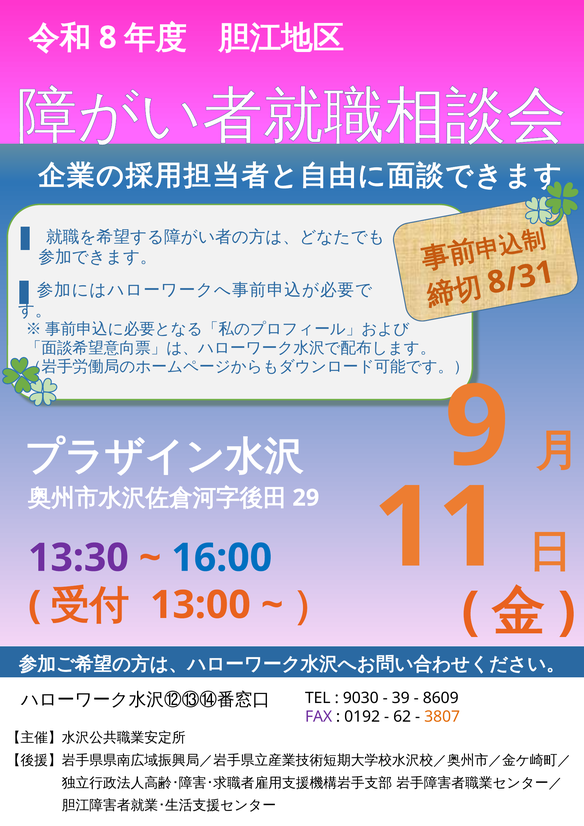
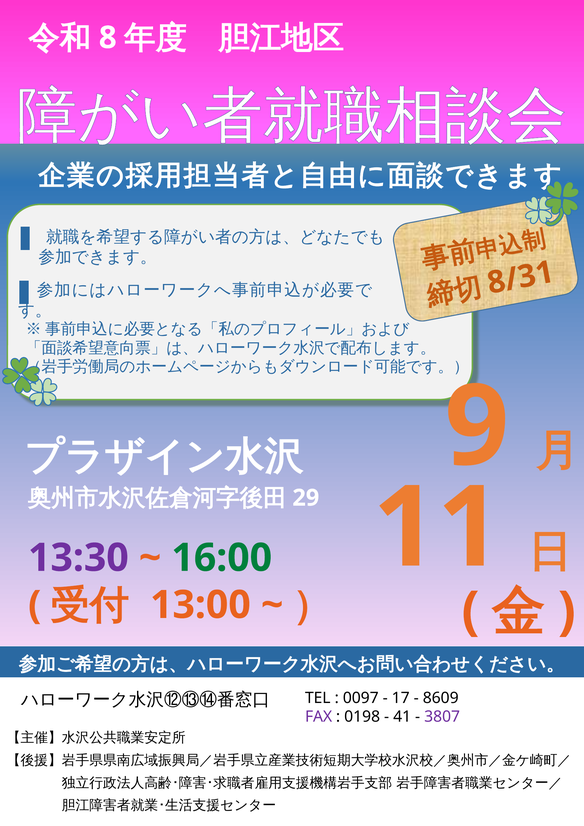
16:00 colour: blue -> green
9030: 9030 -> 0097
39: 39 -> 17
0192: 0192 -> 0198
62: 62 -> 41
3807 colour: orange -> purple
